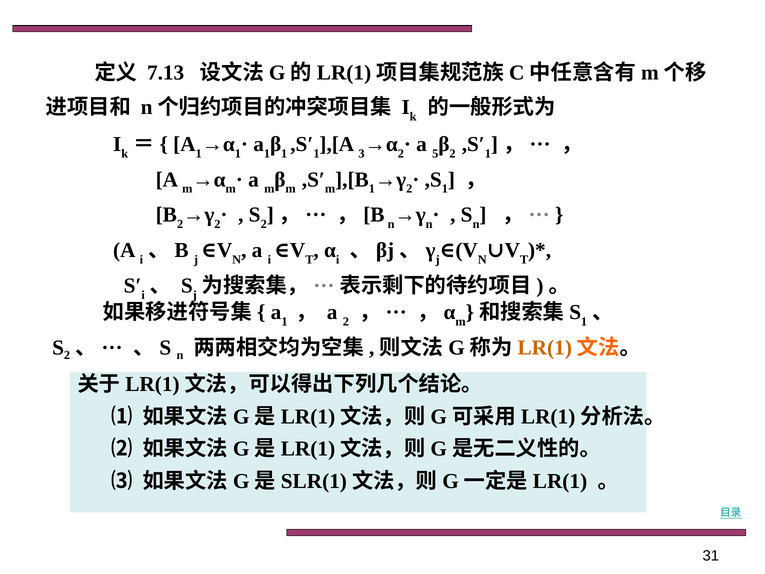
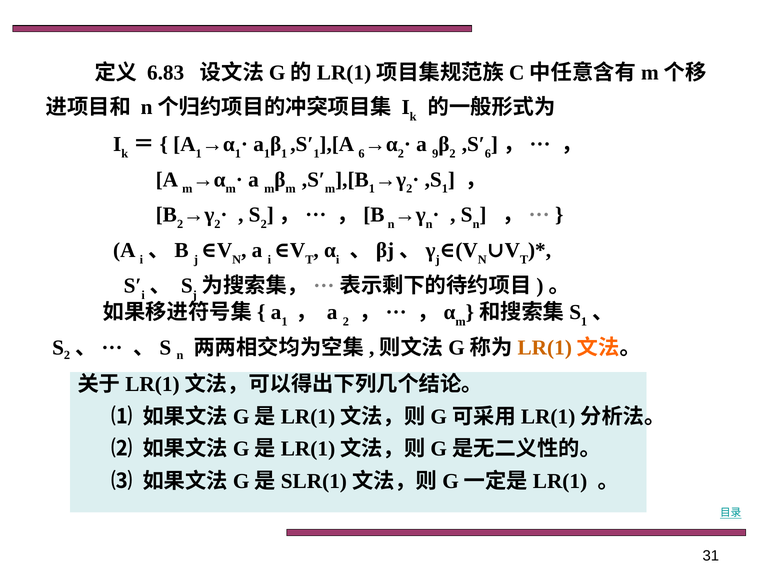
7.13: 7.13 -> 6.83
3 at (362, 153): 3 -> 6
5: 5 -> 9
1 at (488, 153): 1 -> 6
